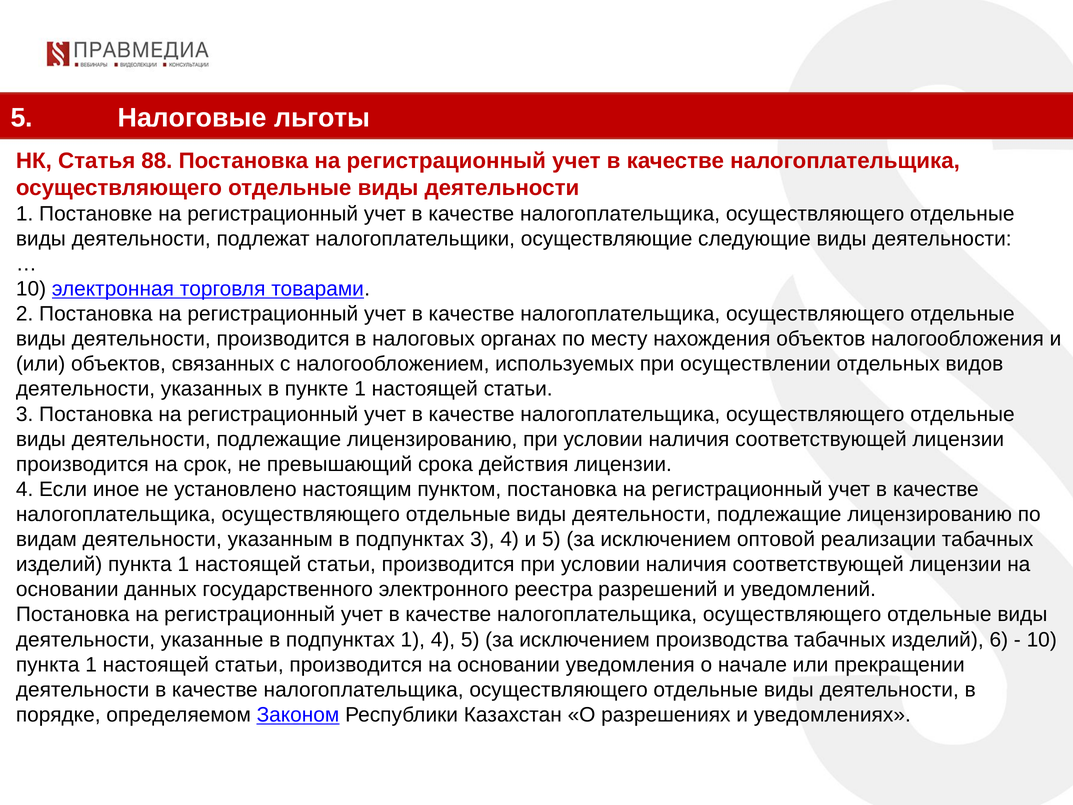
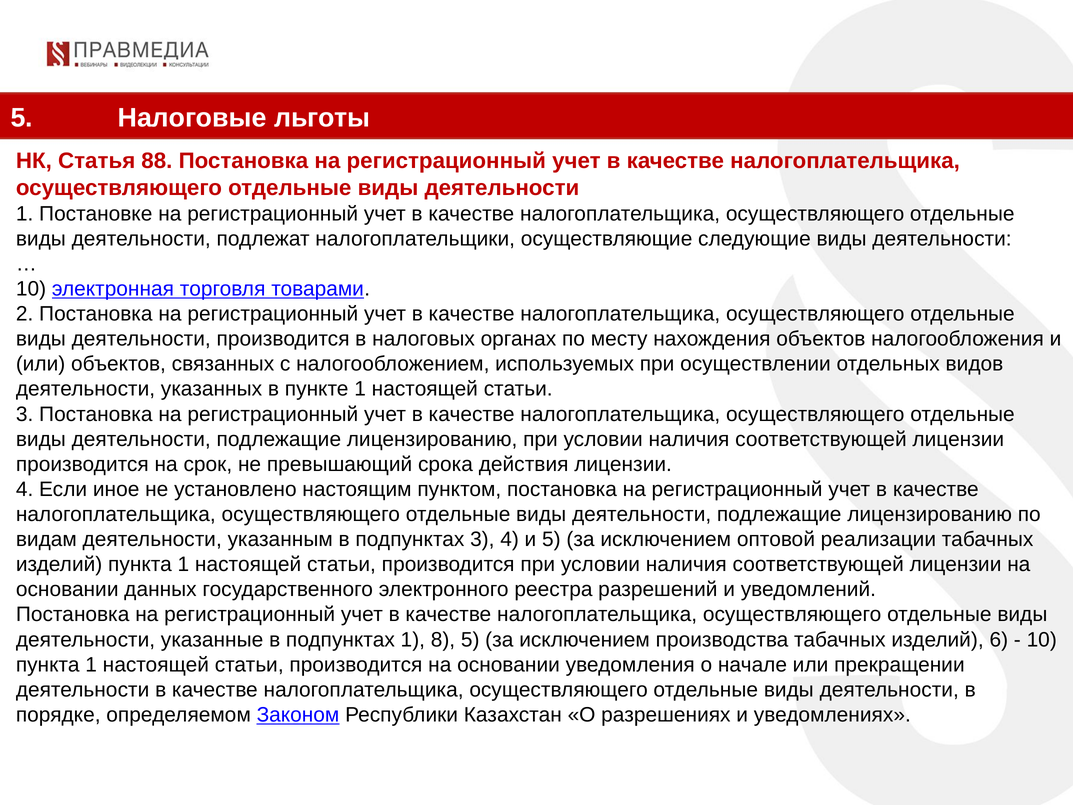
1 4: 4 -> 8
